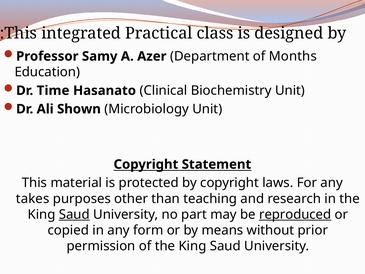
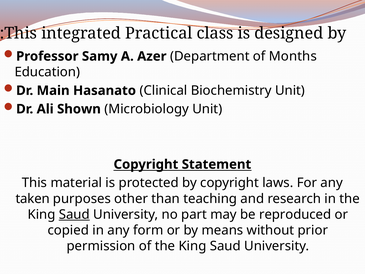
Time: Time -> Main
takes: takes -> taken
reproduced underline: present -> none
